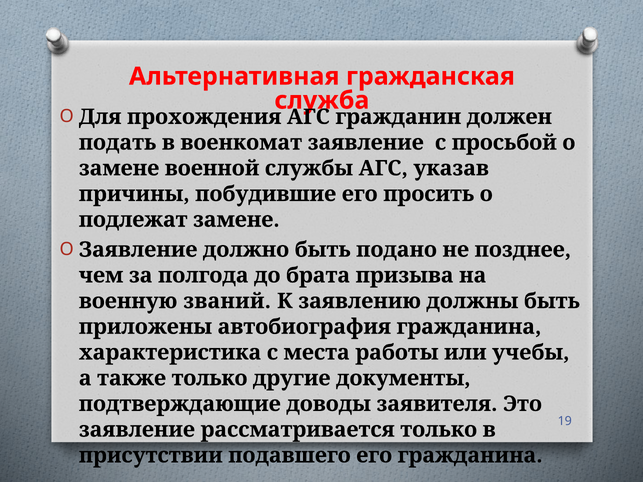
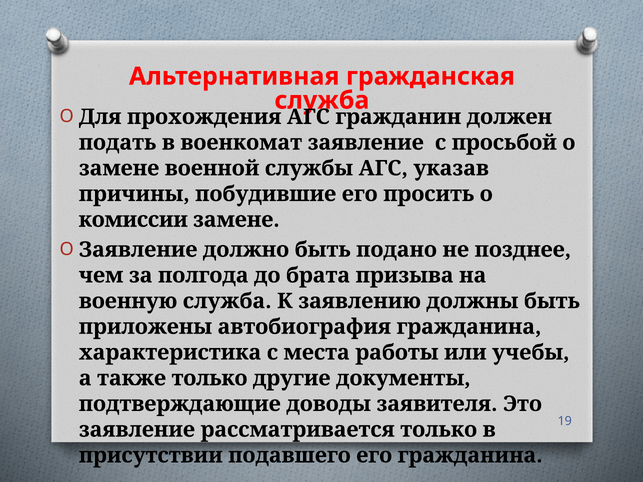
подлежат: подлежат -> комиссии
военную званий: званий -> служба
